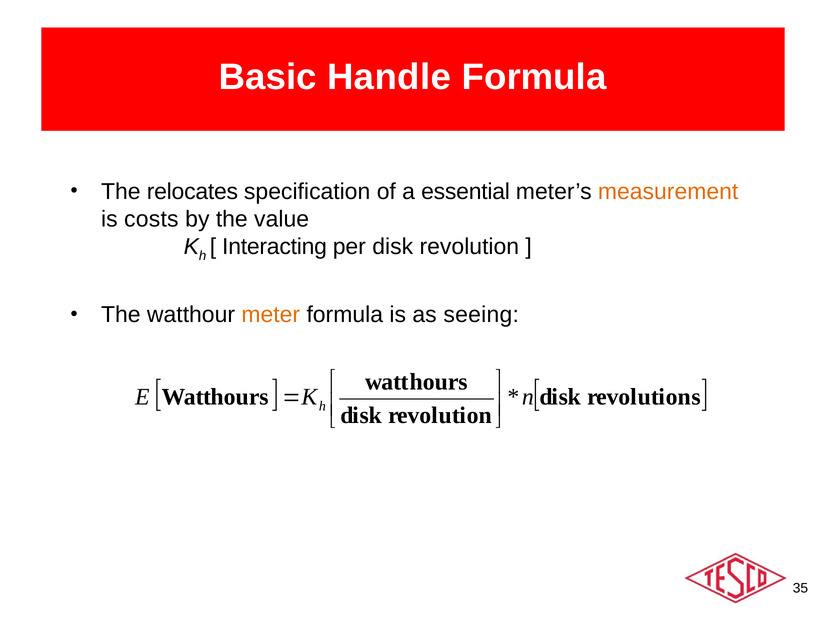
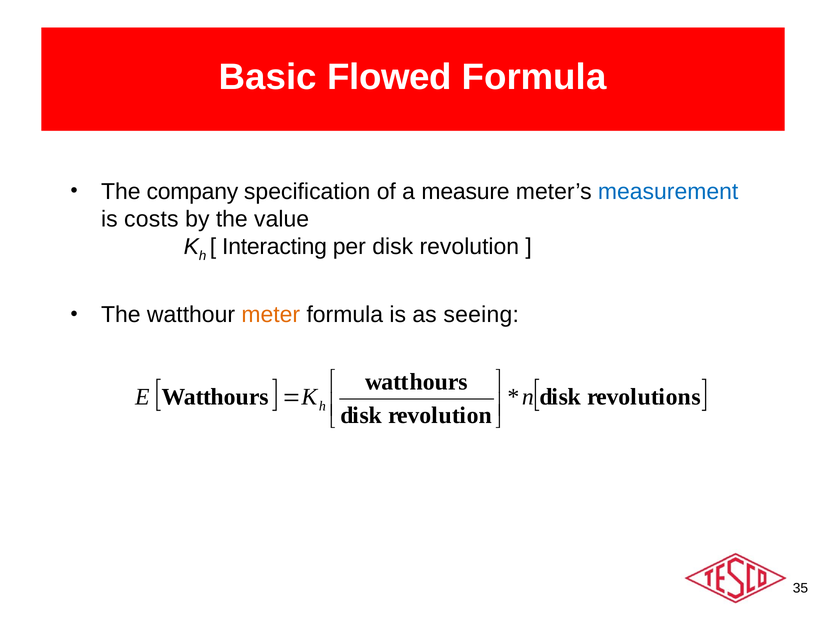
Handle: Handle -> Flowed
relocates: relocates -> company
essential: essential -> measure
measurement colour: orange -> blue
